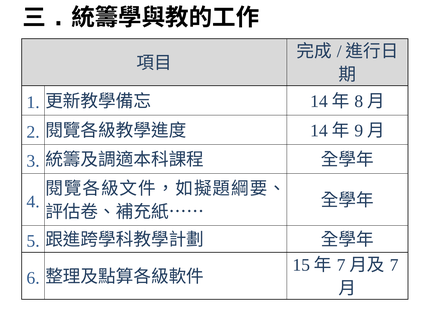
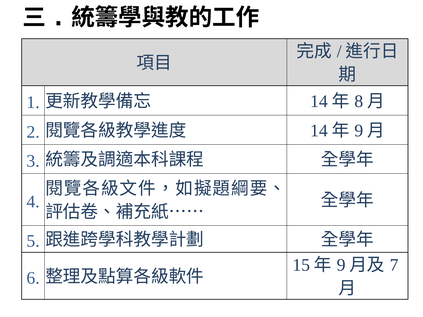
7 at (341, 265): 7 -> 9
